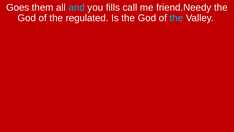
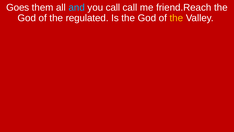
you fills: fills -> call
friend.Needy: friend.Needy -> friend.Reach
the at (176, 18) colour: light blue -> yellow
